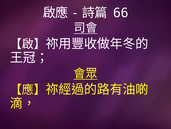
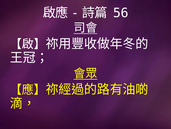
66: 66 -> 56
